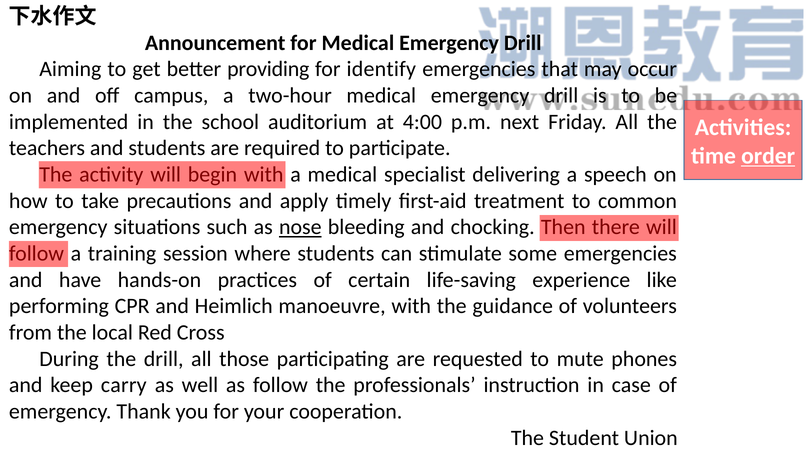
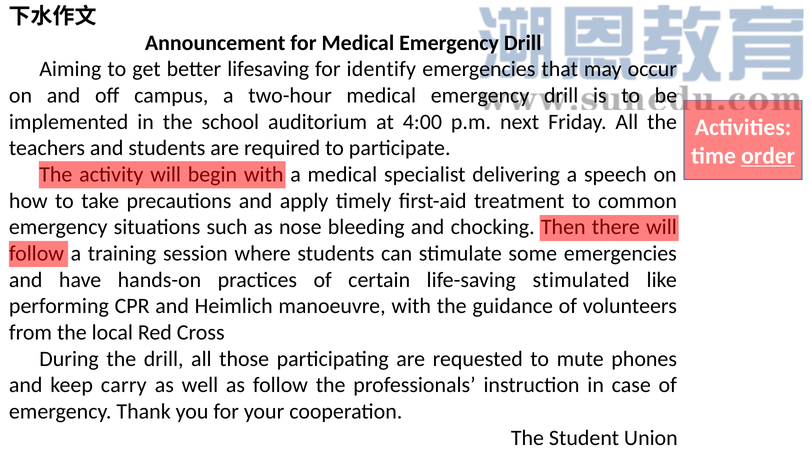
providing: providing -> lifesaving
nose underline: present -> none
experience: experience -> stimulated
